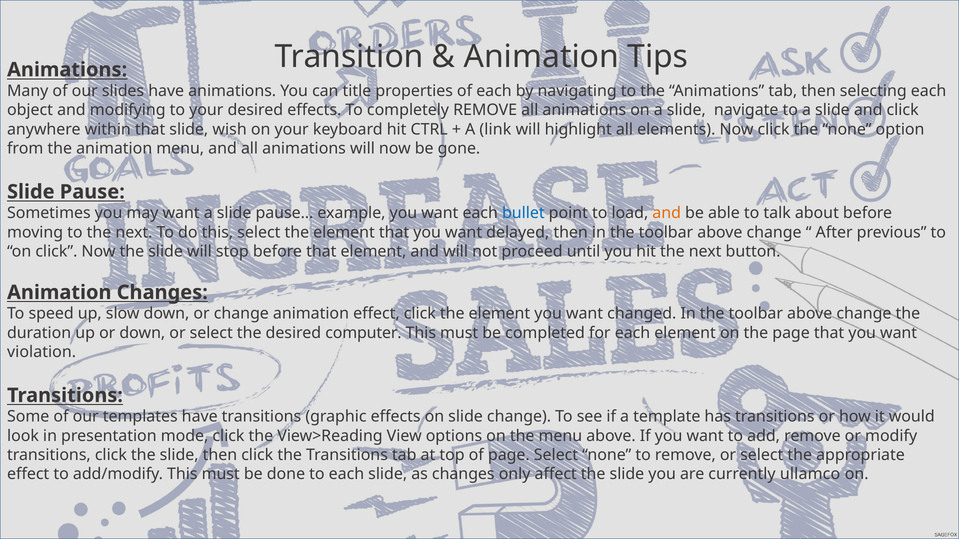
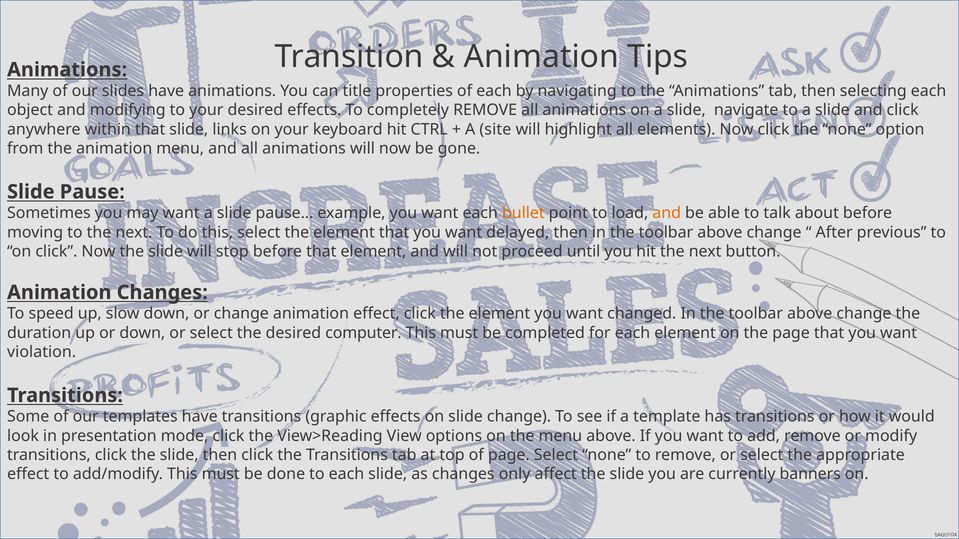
wish: wish -> links
link: link -> site
bullet colour: blue -> orange
ullamco: ullamco -> banners
